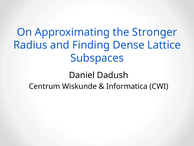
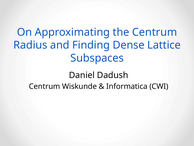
the Stronger: Stronger -> Centrum
